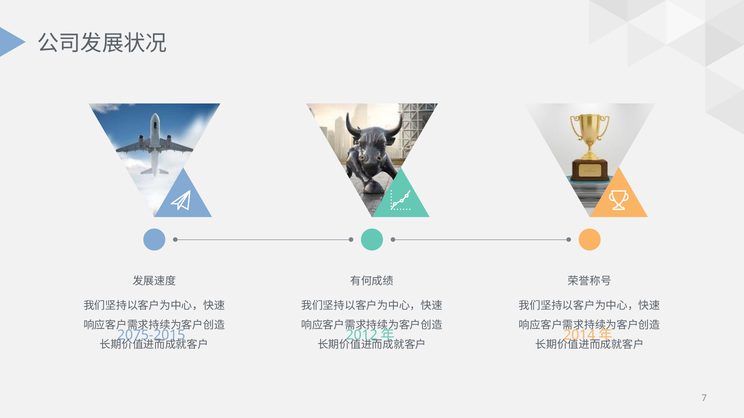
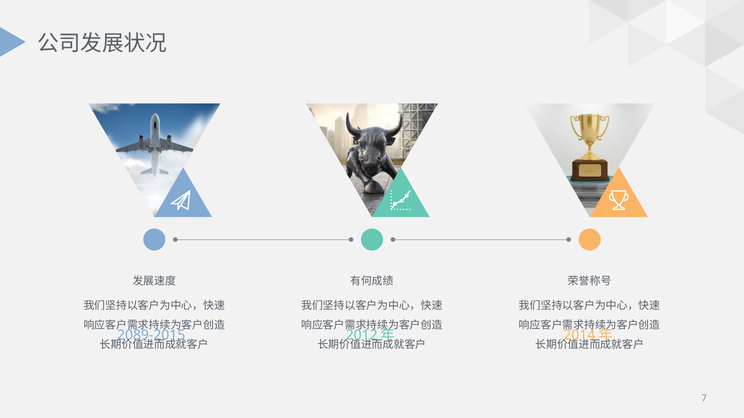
2075-2015: 2075-2015 -> 2089-2015
